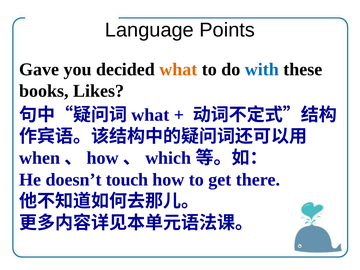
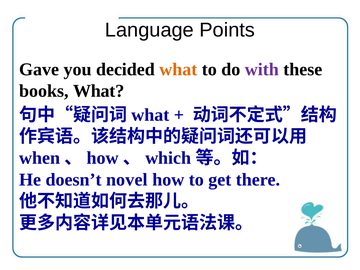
with colour: blue -> purple
books Likes: Likes -> What
touch: touch -> novel
